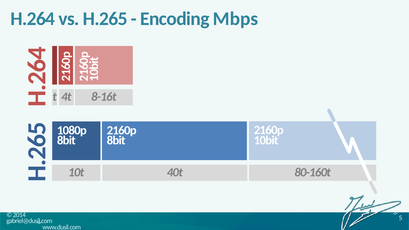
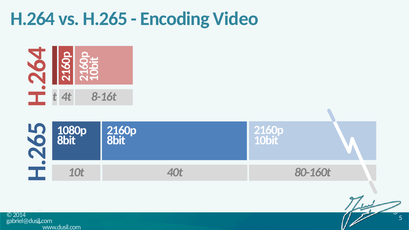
Mbps: Mbps -> Video
